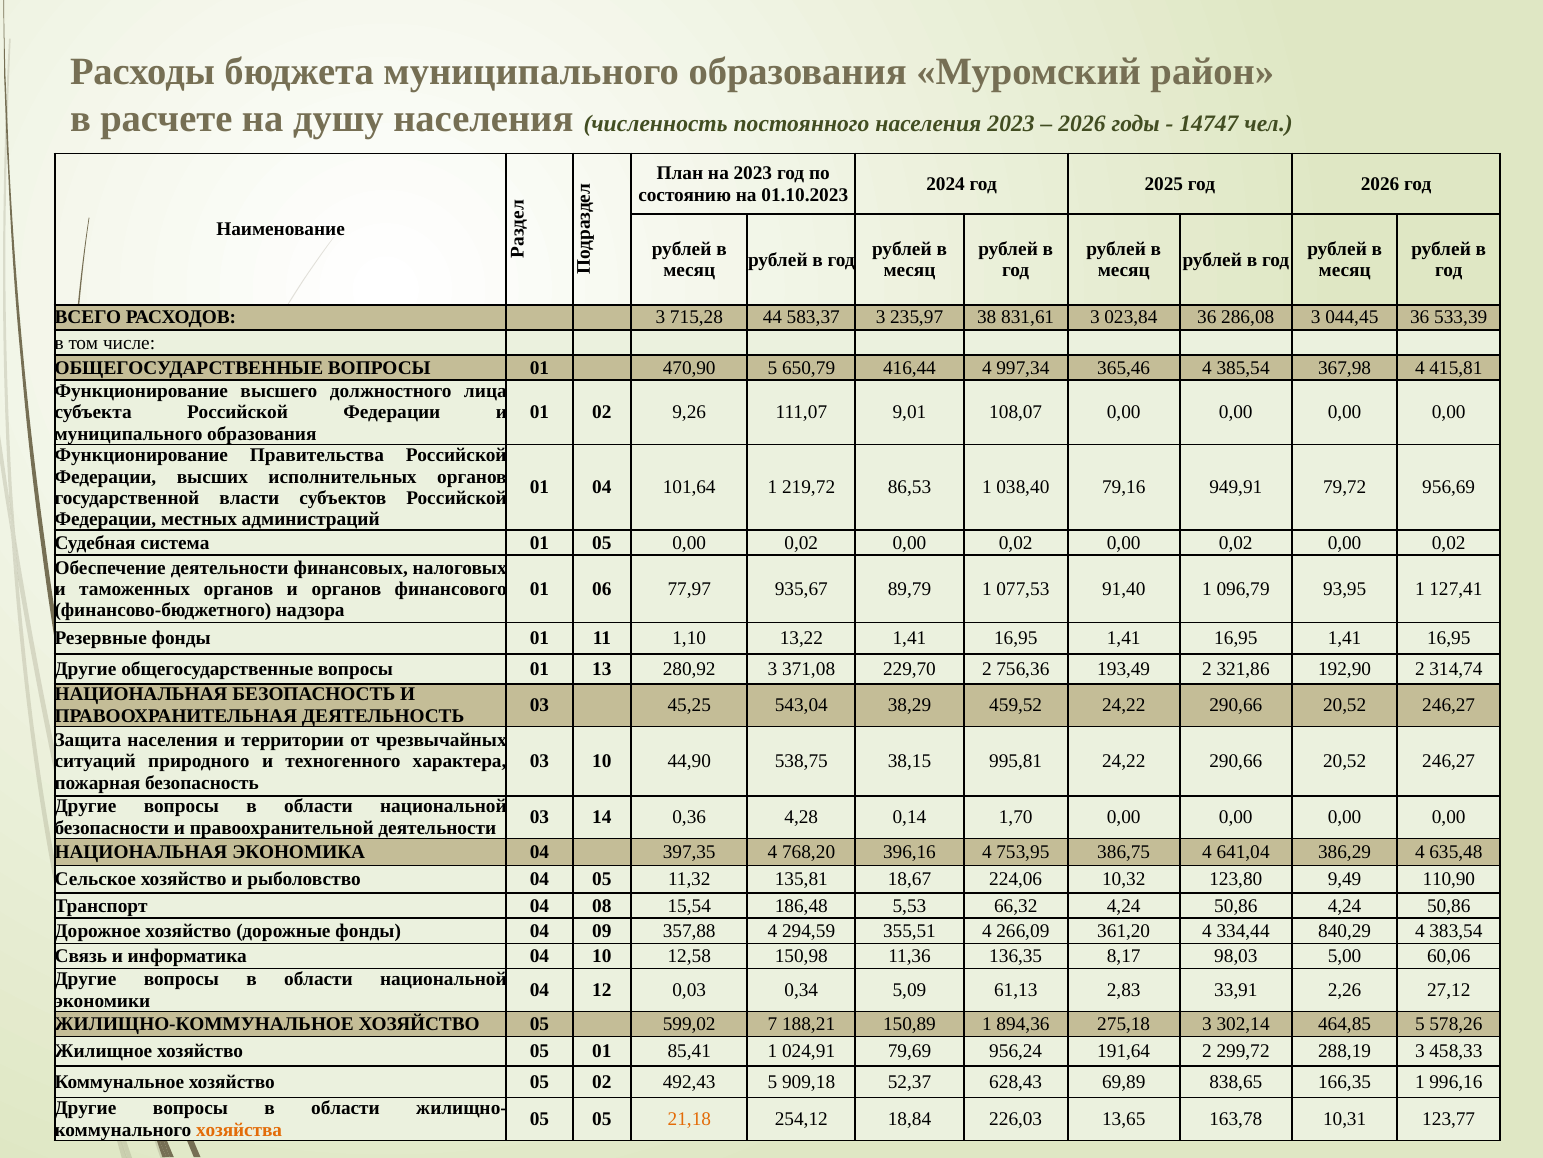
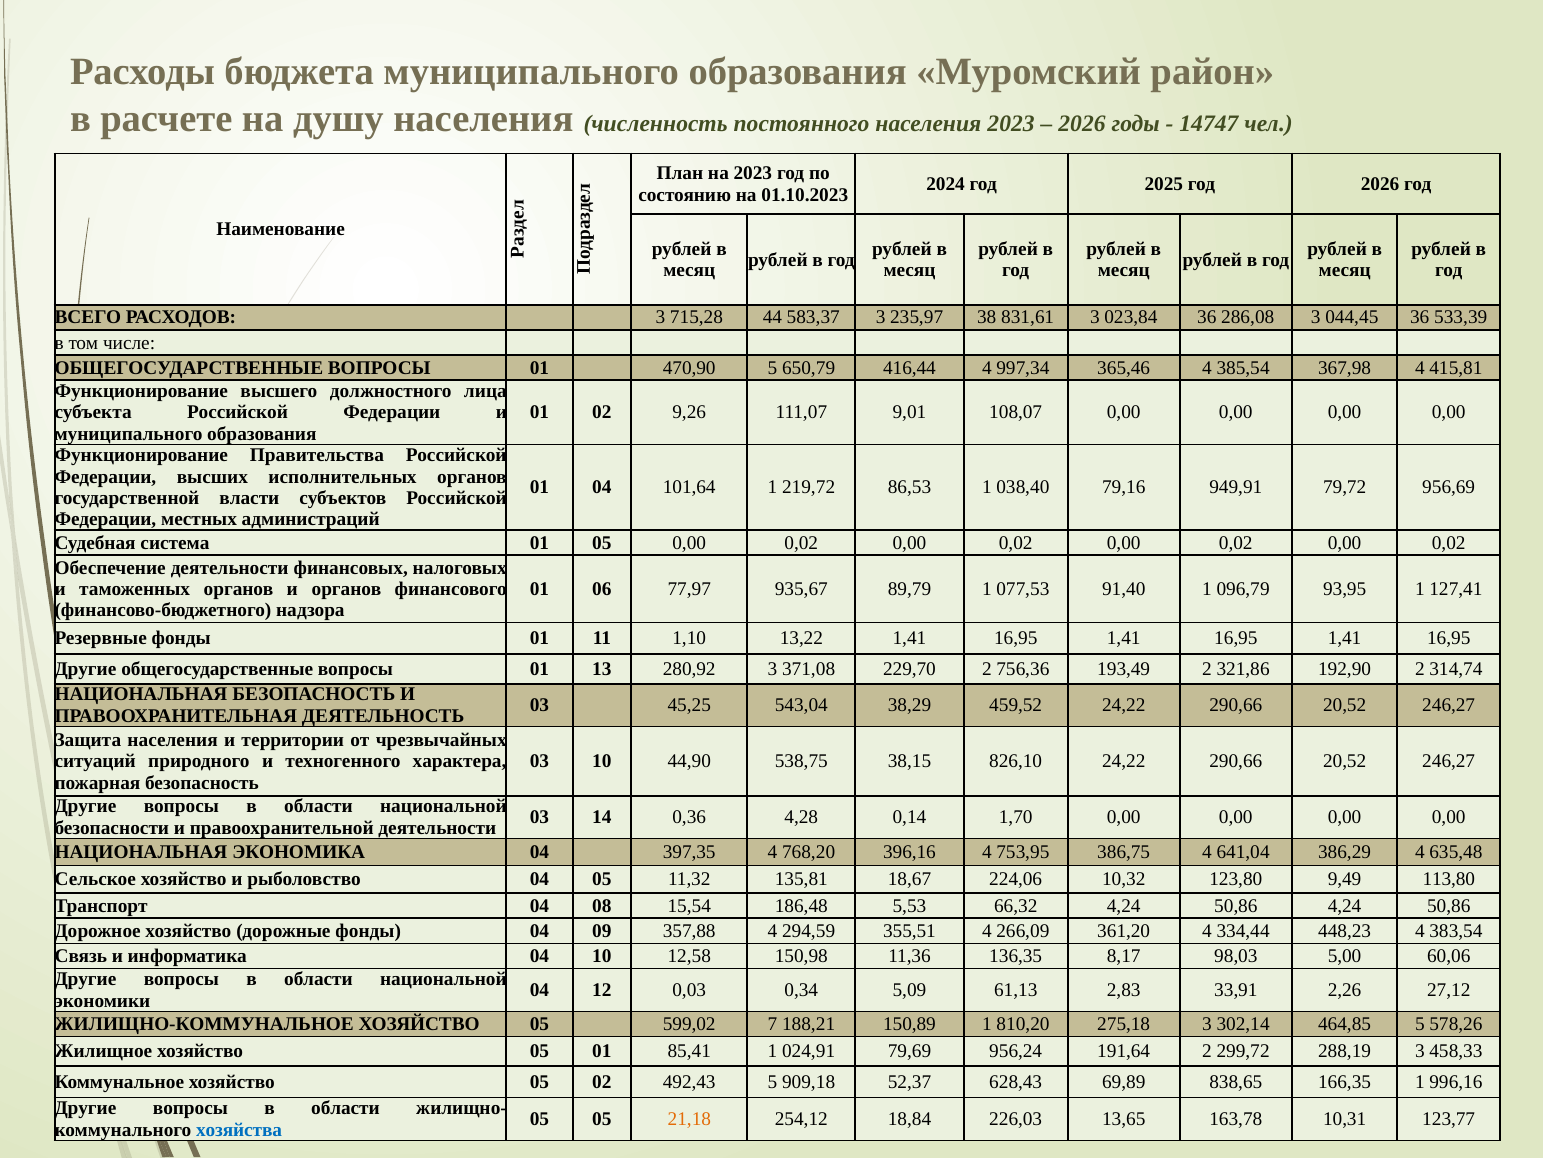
995,81: 995,81 -> 826,10
110,90: 110,90 -> 113,80
840,29: 840,29 -> 448,23
894,36: 894,36 -> 810,20
хозяйства colour: orange -> blue
